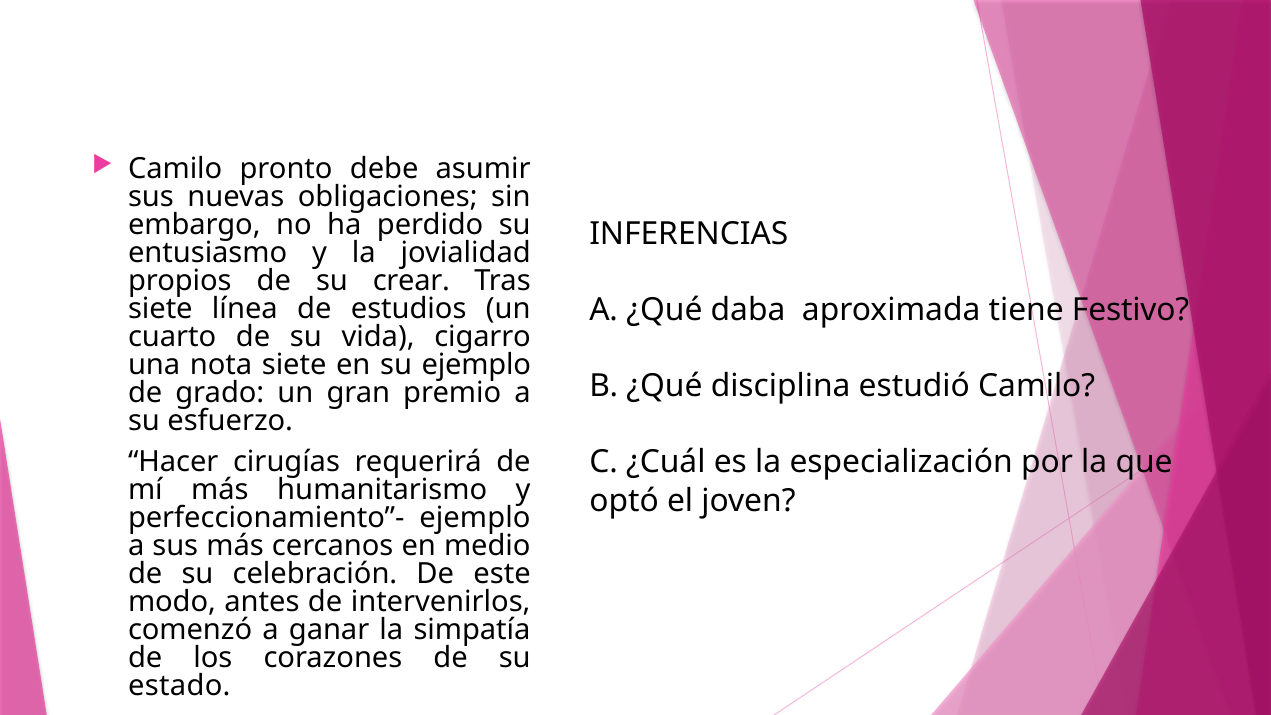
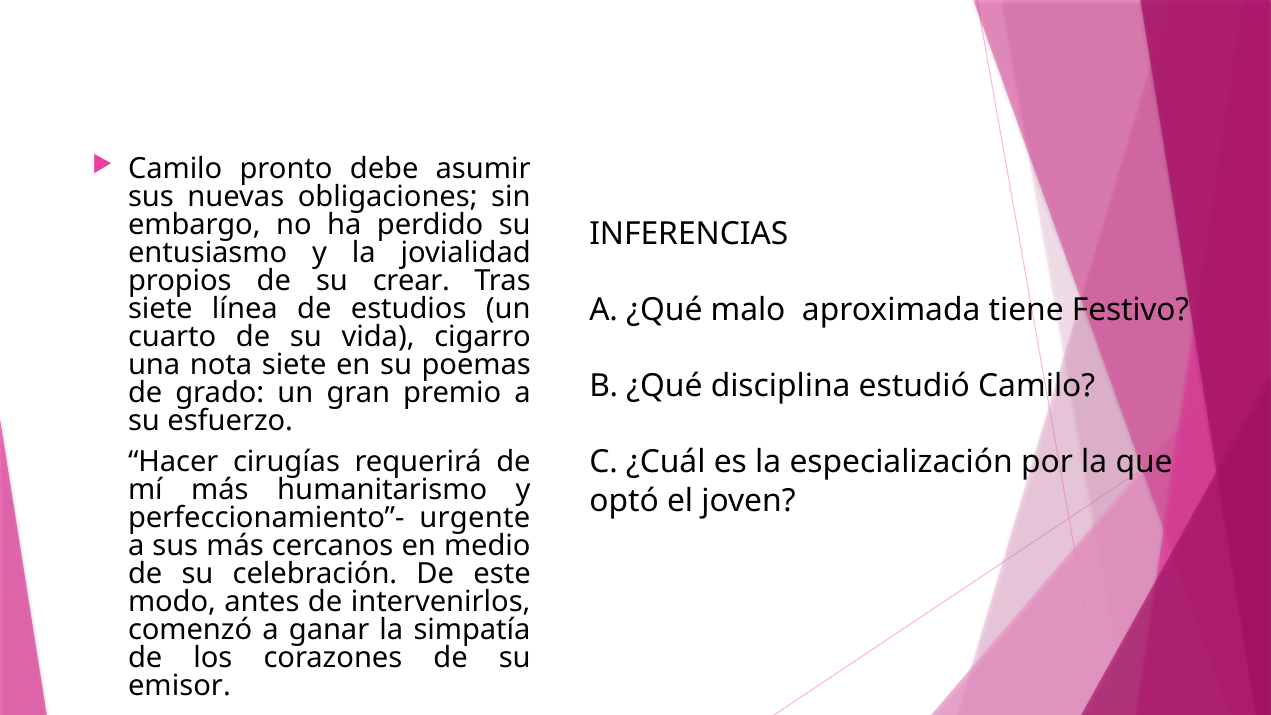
daba: daba -> malo
su ejemplo: ejemplo -> poemas
perfeccionamiento”- ejemplo: ejemplo -> urgente
estado: estado -> emisor
